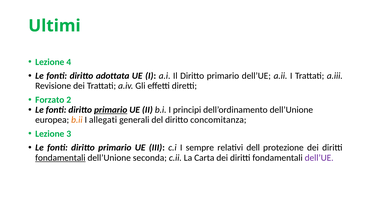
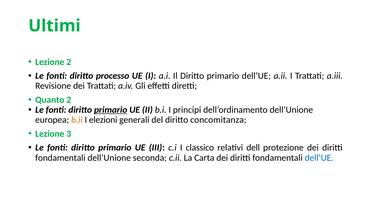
Lezione 4: 4 -> 2
adottata: adottata -> processo
Forzato: Forzato -> Quanto
allegati: allegati -> elezioni
sempre: sempre -> classico
fondamentali at (60, 157) underline: present -> none
dell’UE at (319, 157) colour: purple -> blue
